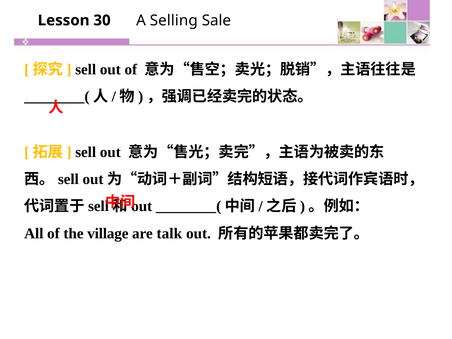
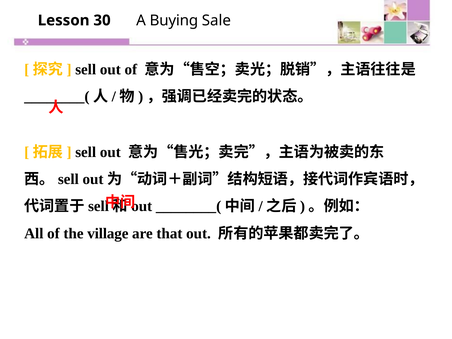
Selling: Selling -> Buying
talk: talk -> that
